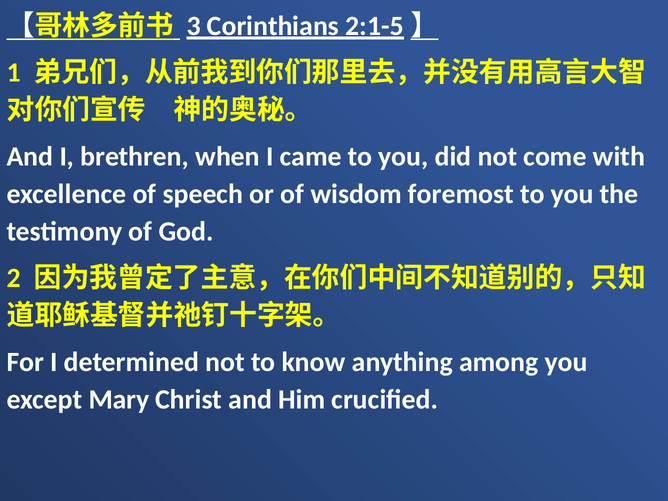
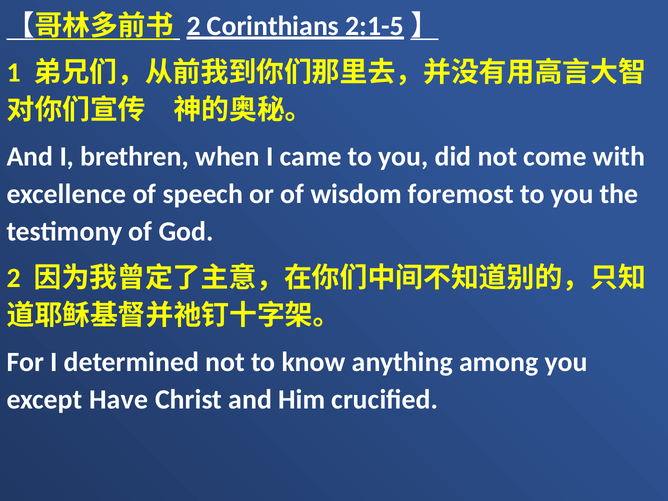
3 at (194, 26): 3 -> 2
Mary: Mary -> Have
